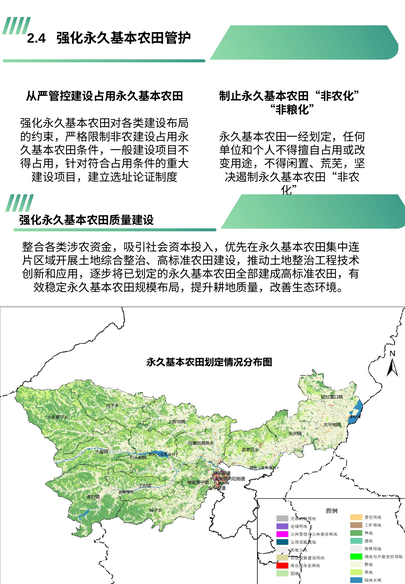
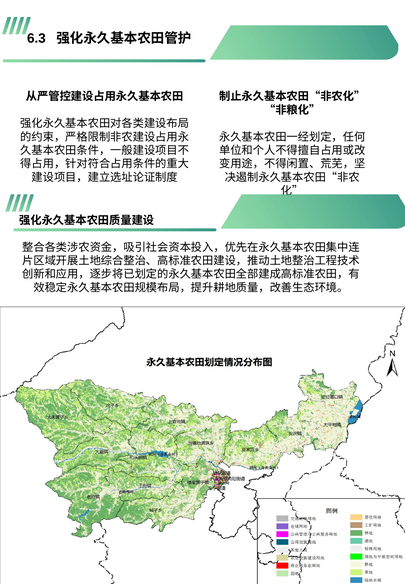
2.4: 2.4 -> 6.3
